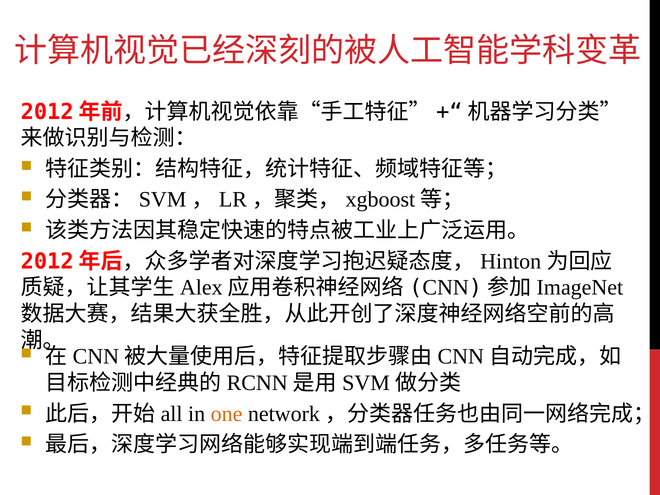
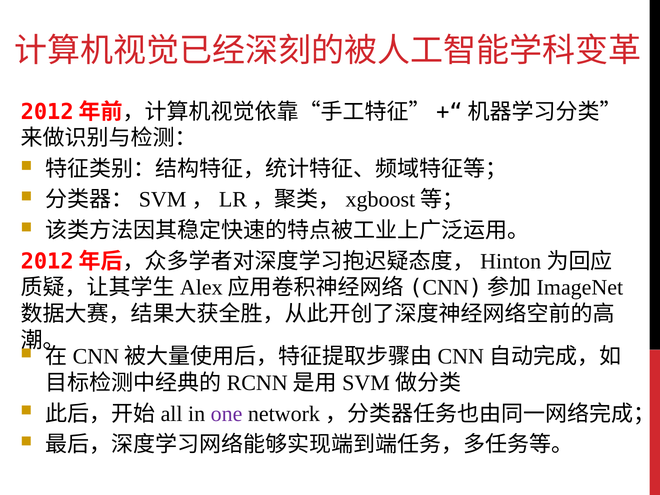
one colour: orange -> purple
